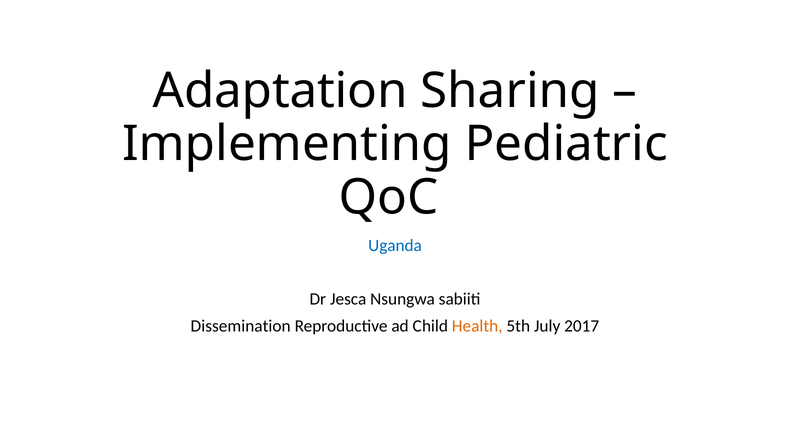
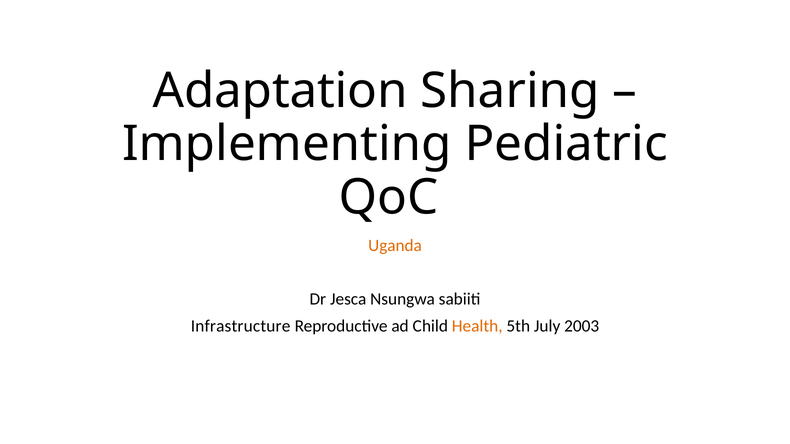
Uganda colour: blue -> orange
Dissemination: Dissemination -> Infrastructure
2017: 2017 -> 2003
